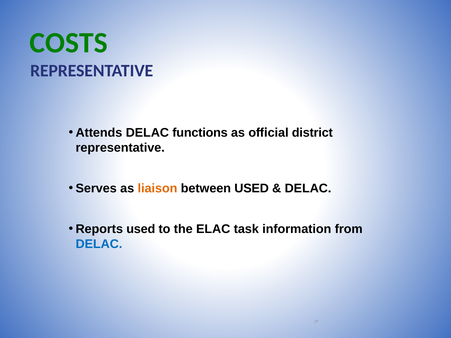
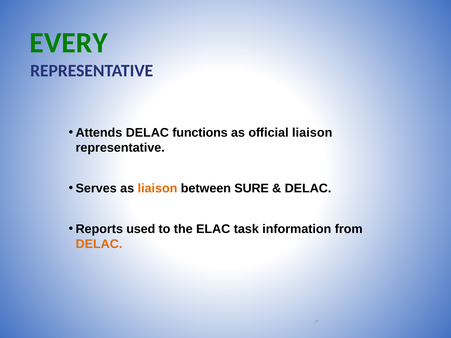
COSTS: COSTS -> EVERY
district at (312, 133): district -> liaison
between USED: USED -> SURE
DELAC at (99, 244) colour: blue -> orange
